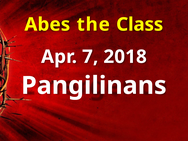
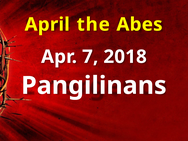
Abes: Abes -> April
Class: Class -> Abes
